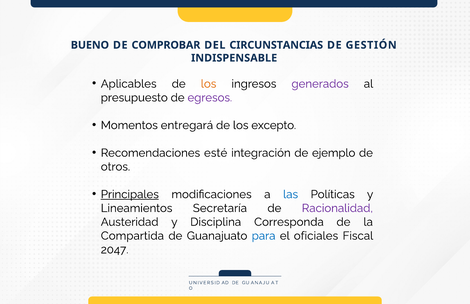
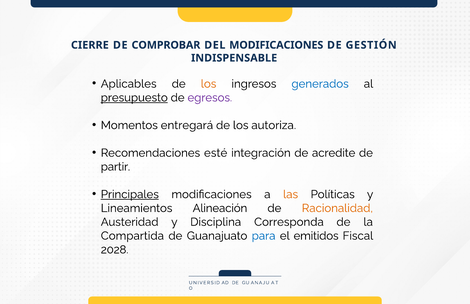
BUENO: BUENO -> CIERRE
DEL CIRCUNSTANCIAS: CIRCUNSTANCIAS -> MODIFICACIONES
generados colour: purple -> blue
presupuesto underline: none -> present
excepto: excepto -> autoriza
ejemplo: ejemplo -> acredite
otros: otros -> partir
las colour: blue -> orange
Secretaría: Secretaría -> Alineación
Racionalidad colour: purple -> orange
oficiales: oficiales -> emitidos
2047: 2047 -> 2028
